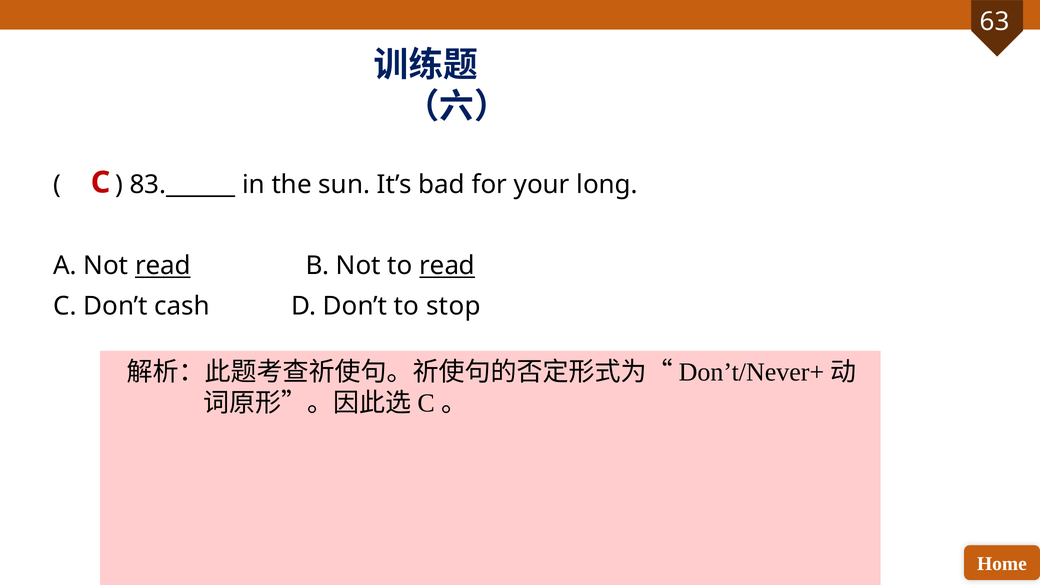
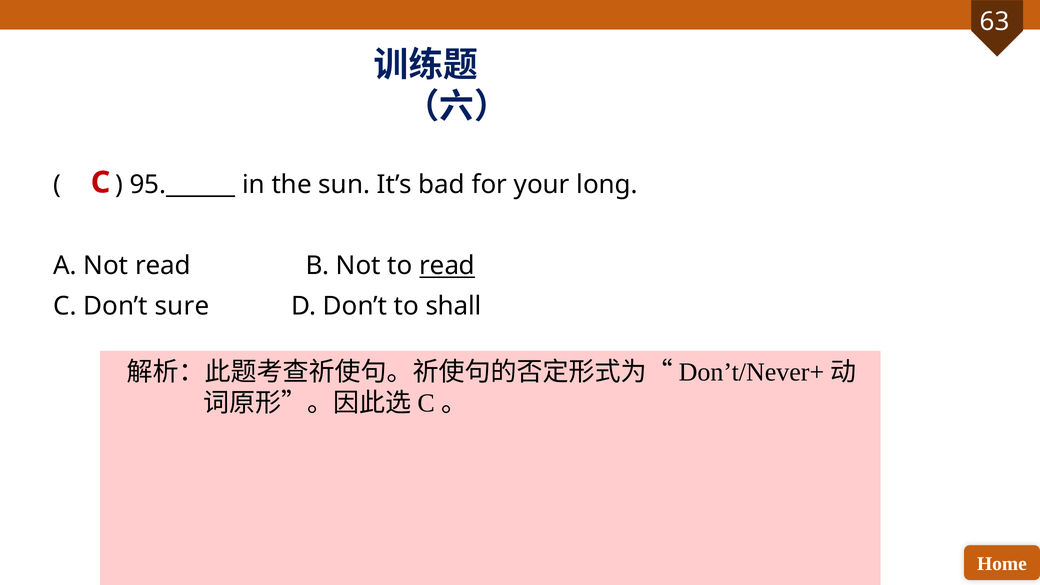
83.______: 83.______ -> 95.______
read at (163, 266) underline: present -> none
cash: cash -> sure
stop: stop -> shall
